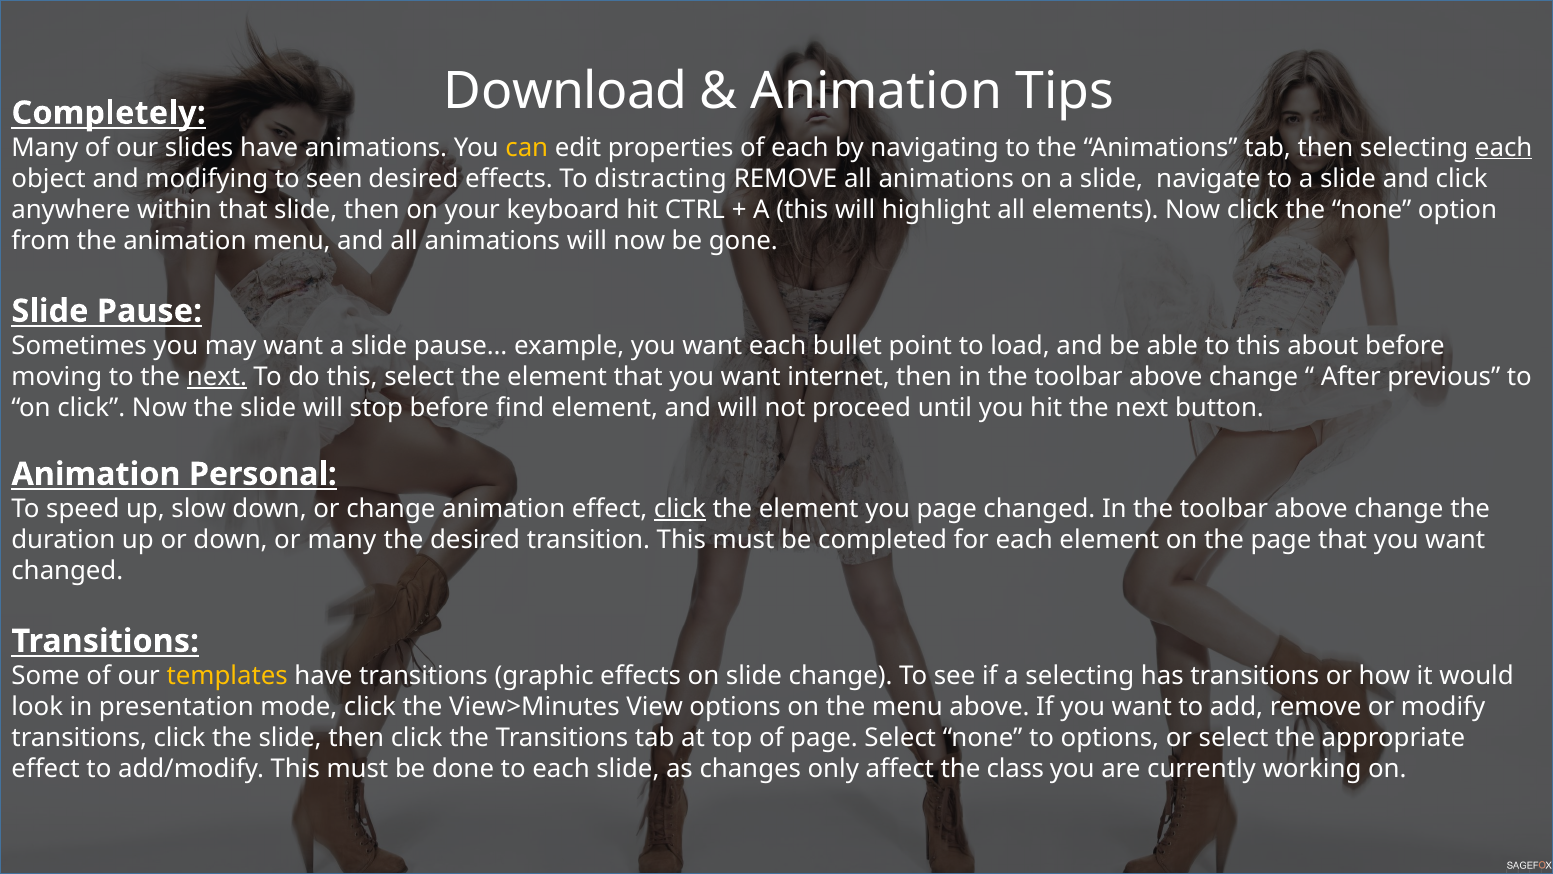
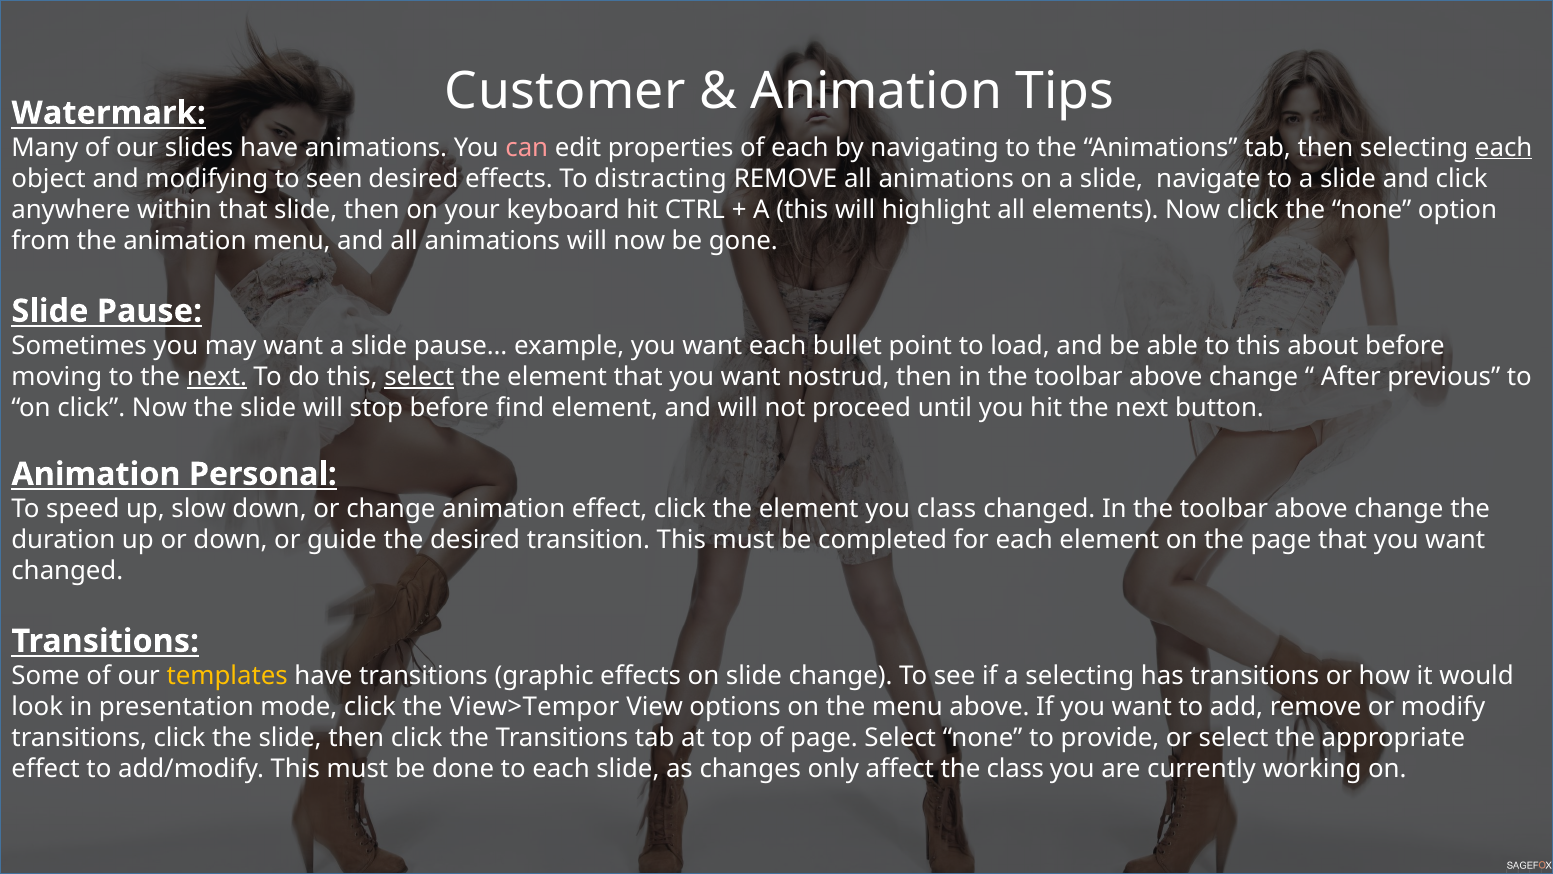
Download: Download -> Customer
Completely: Completely -> Watermark
can colour: yellow -> pink
select at (419, 376) underline: none -> present
internet: internet -> nostrud
click at (680, 508) underline: present -> none
you page: page -> class
or many: many -> guide
View>Minutes: View>Minutes -> View>Tempor
to options: options -> provide
